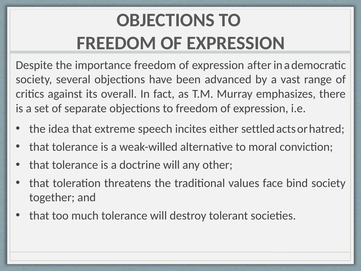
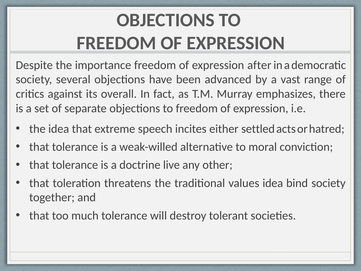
doctrine will: will -> live
values face: face -> idea
